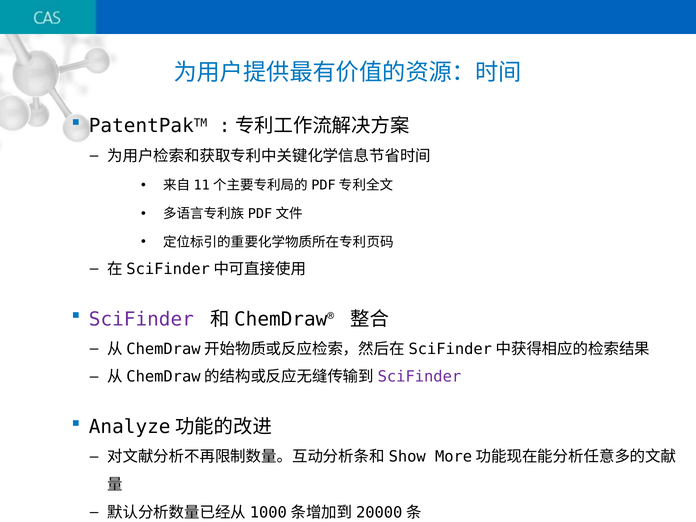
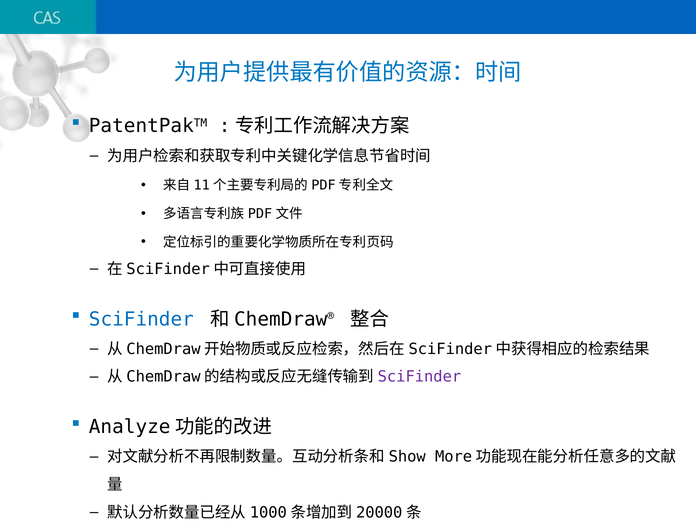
SciFinder at (141, 319) colour: purple -> blue
